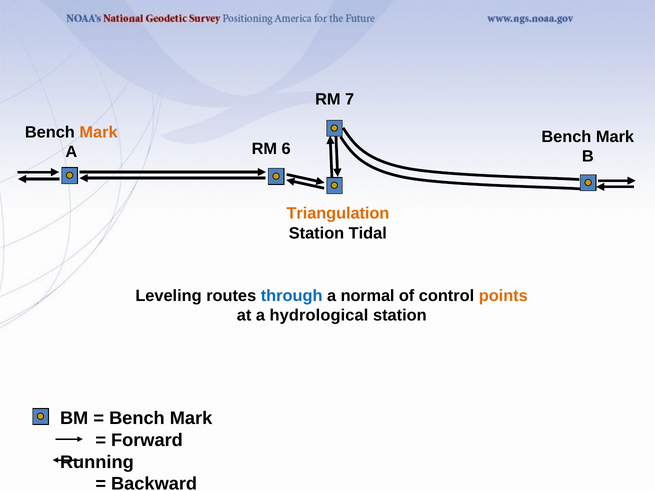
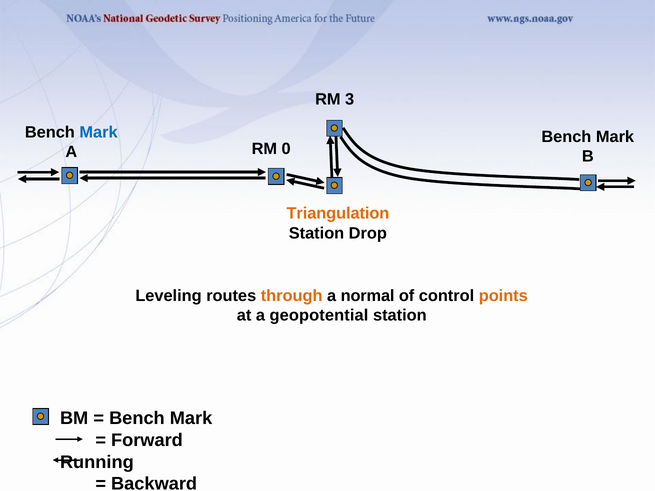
7: 7 -> 3
Mark at (99, 132) colour: orange -> blue
6: 6 -> 0
Tidal: Tidal -> Drop
through colour: blue -> orange
hydrological: hydrological -> geopotential
